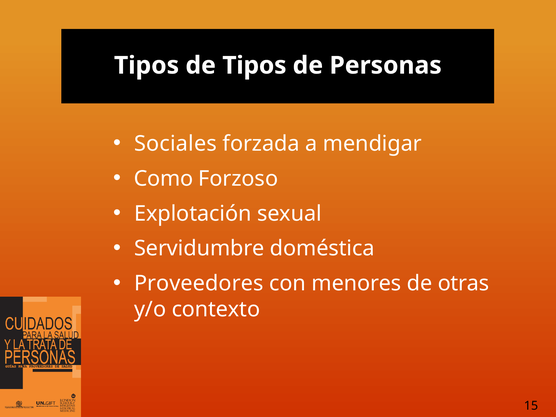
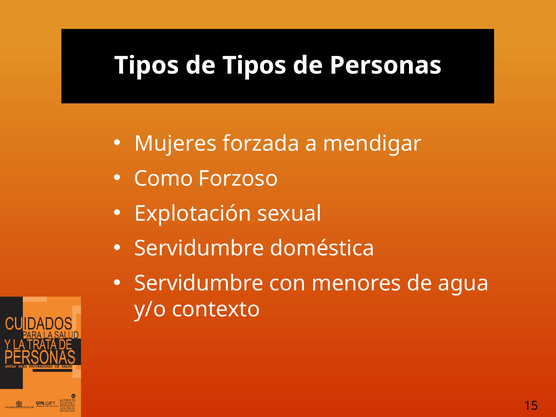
Sociales: Sociales -> Mujeres
Proveedores at (199, 283): Proveedores -> Servidumbre
otras: otras -> agua
